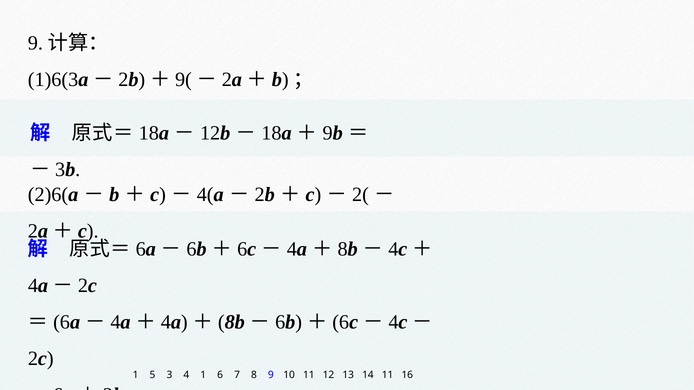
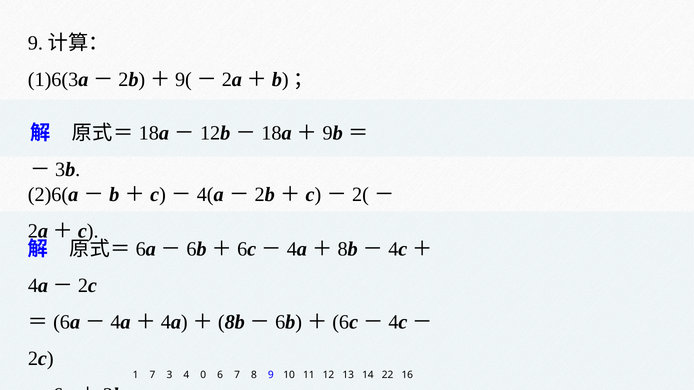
1 5: 5 -> 7
4 1: 1 -> 0
14 11: 11 -> 22
